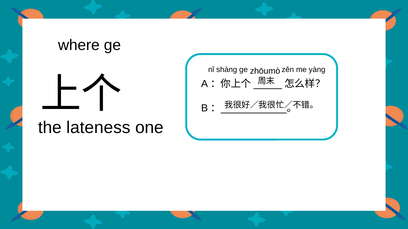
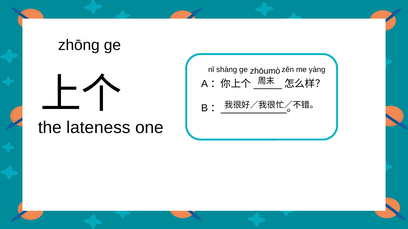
where: where -> zhōng
